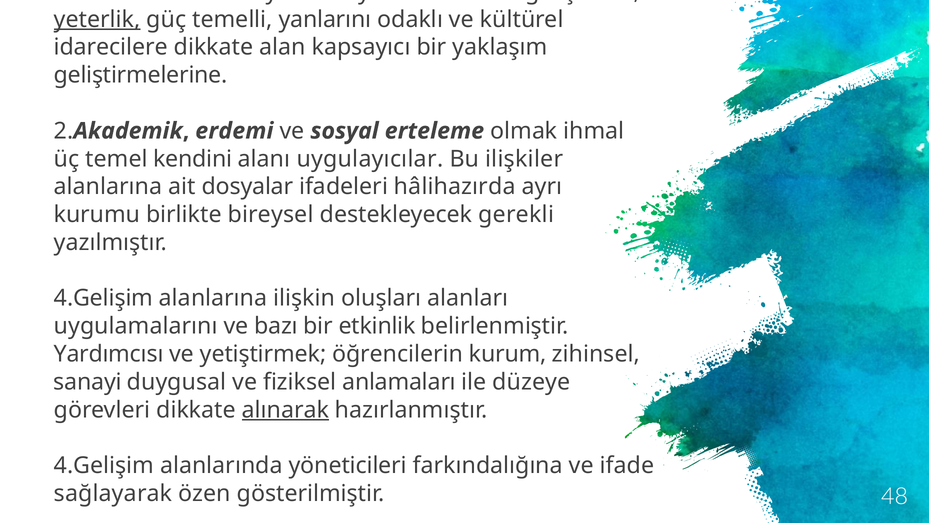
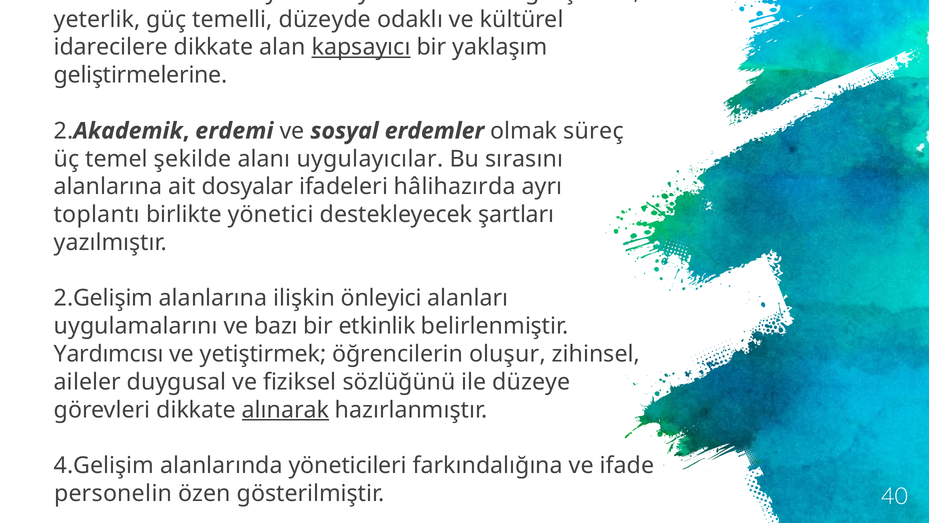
yeterlik underline: present -> none
yanlarını: yanlarını -> düzeyde
kapsayıcı underline: none -> present
erteleme: erteleme -> erdemler
ihmal: ihmal -> süreç
kendini: kendini -> şekilde
ilişkiler: ilişkiler -> sırasını
kurumu: kurumu -> toplantı
bireysel: bireysel -> yönetici
gerekli: gerekli -> şartları
4.Gelişim at (104, 298): 4.Gelişim -> 2.Gelişim
oluşları: oluşları -> önleyici
kurum: kurum -> oluşur
sanayi: sanayi -> aileler
anlamaları: anlamaları -> sözlüğünü
sağlayarak: sağlayarak -> personelin
48: 48 -> 40
